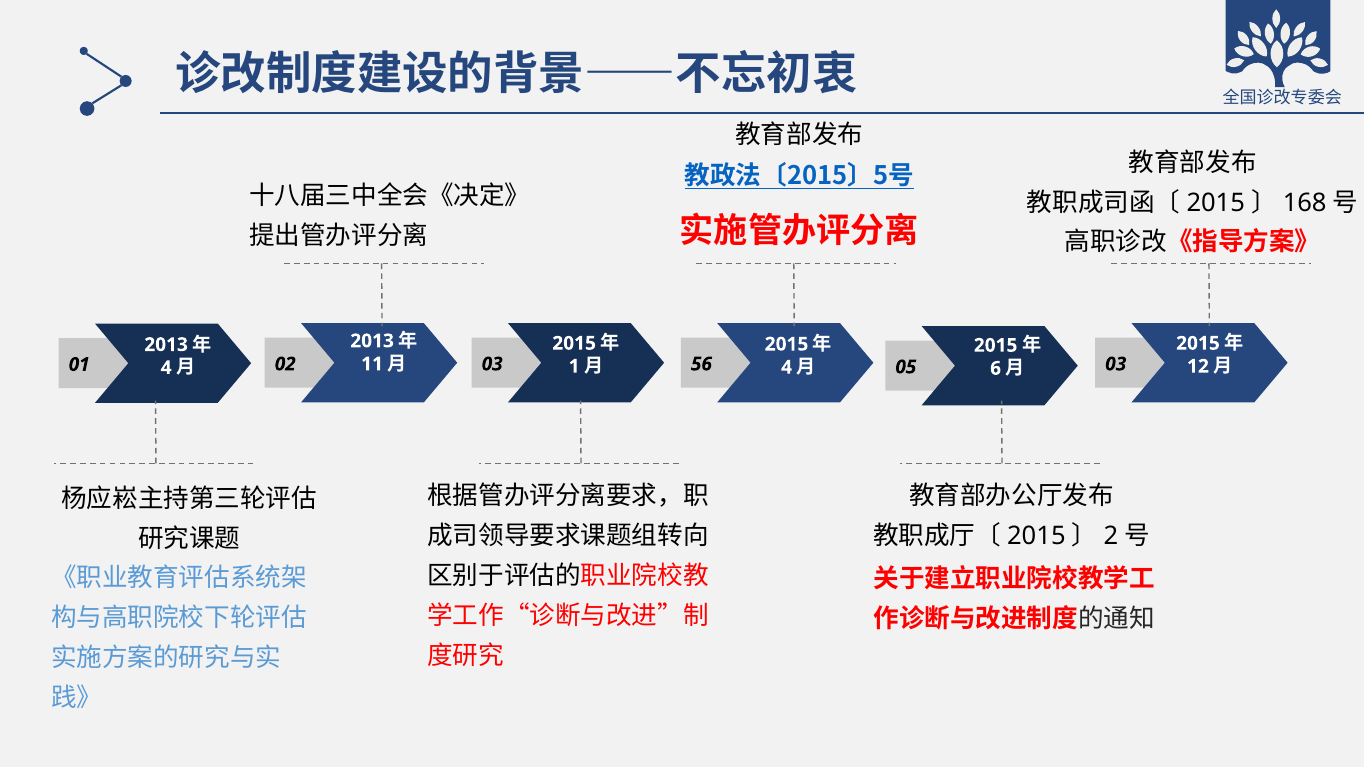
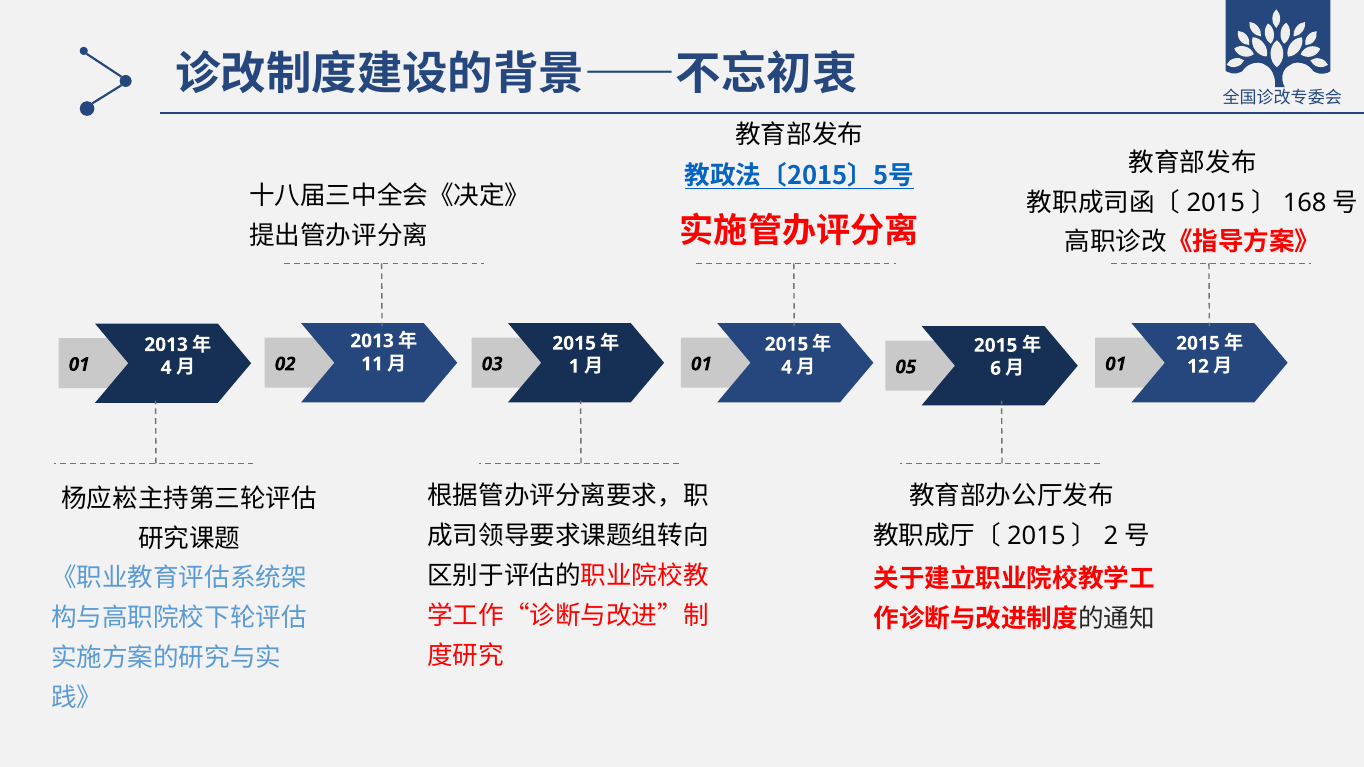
03 56: 56 -> 01
05 03: 03 -> 01
